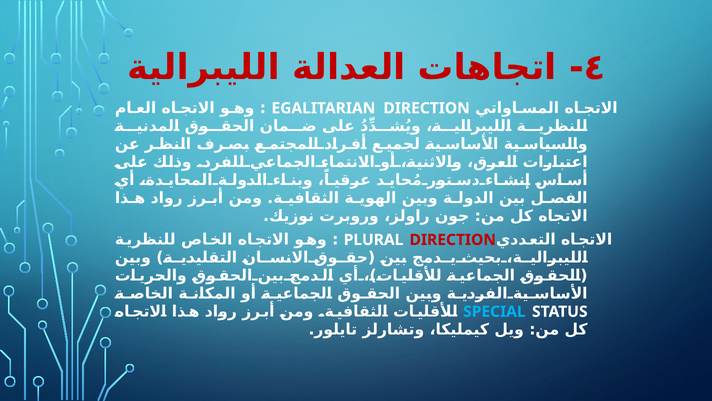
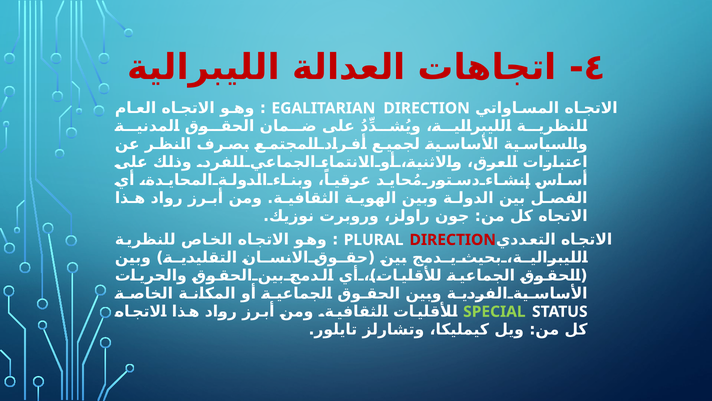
SPECIAL colour: light blue -> light green
